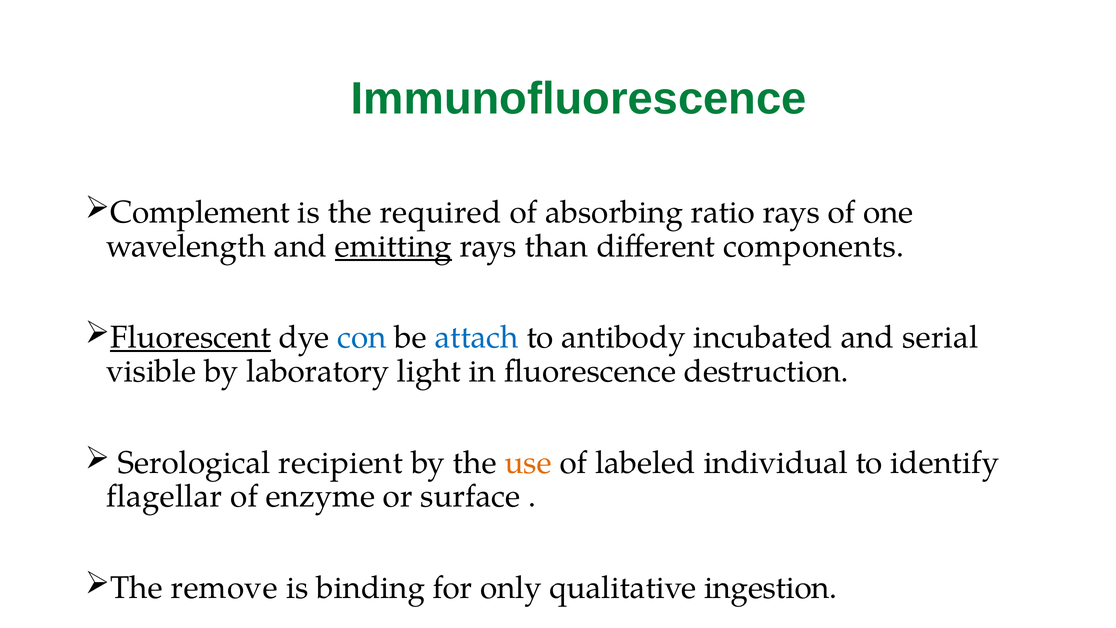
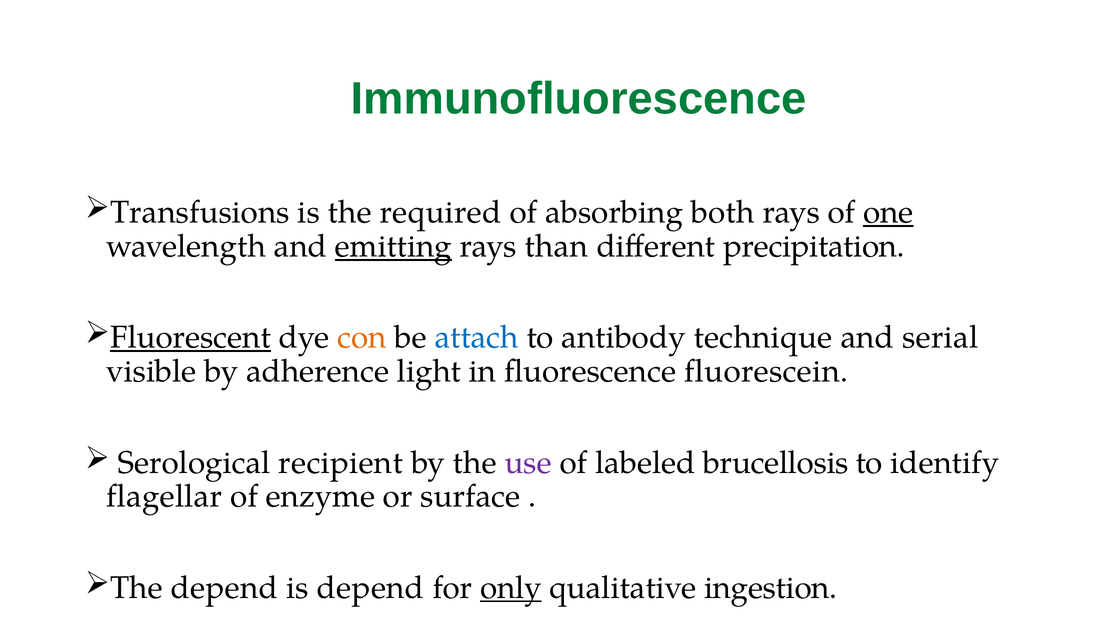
Complement: Complement -> Transfusions
ratio: ratio -> both
one underline: none -> present
components: components -> precipitation
con colour: blue -> orange
incubated: incubated -> technique
laboratory: laboratory -> adherence
destruction: destruction -> fluorescein
use colour: orange -> purple
individual: individual -> brucellosis
The remove: remove -> depend
is binding: binding -> depend
only underline: none -> present
